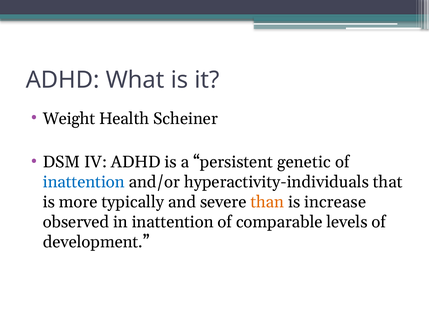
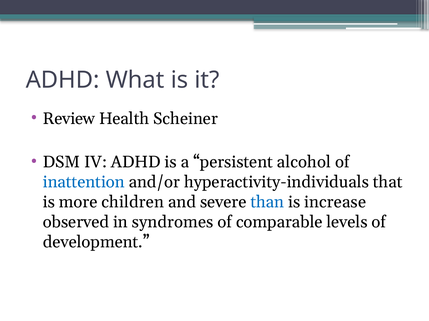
Weight: Weight -> Review
genetic: genetic -> alcohol
typically: typically -> children
than colour: orange -> blue
in inattention: inattention -> syndromes
